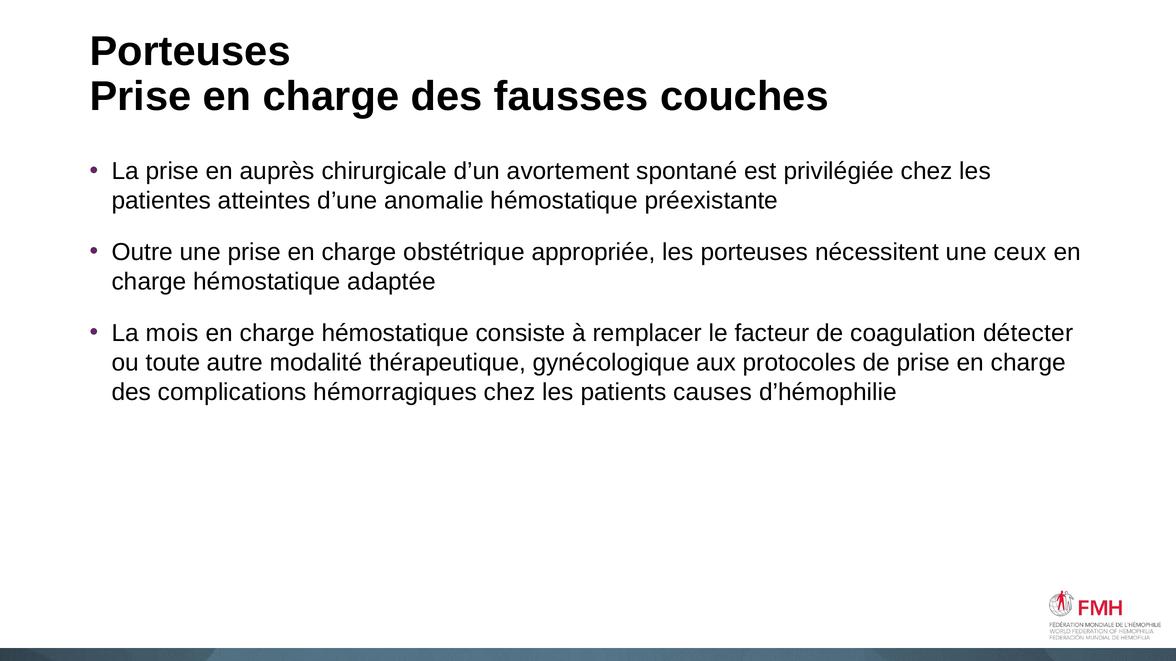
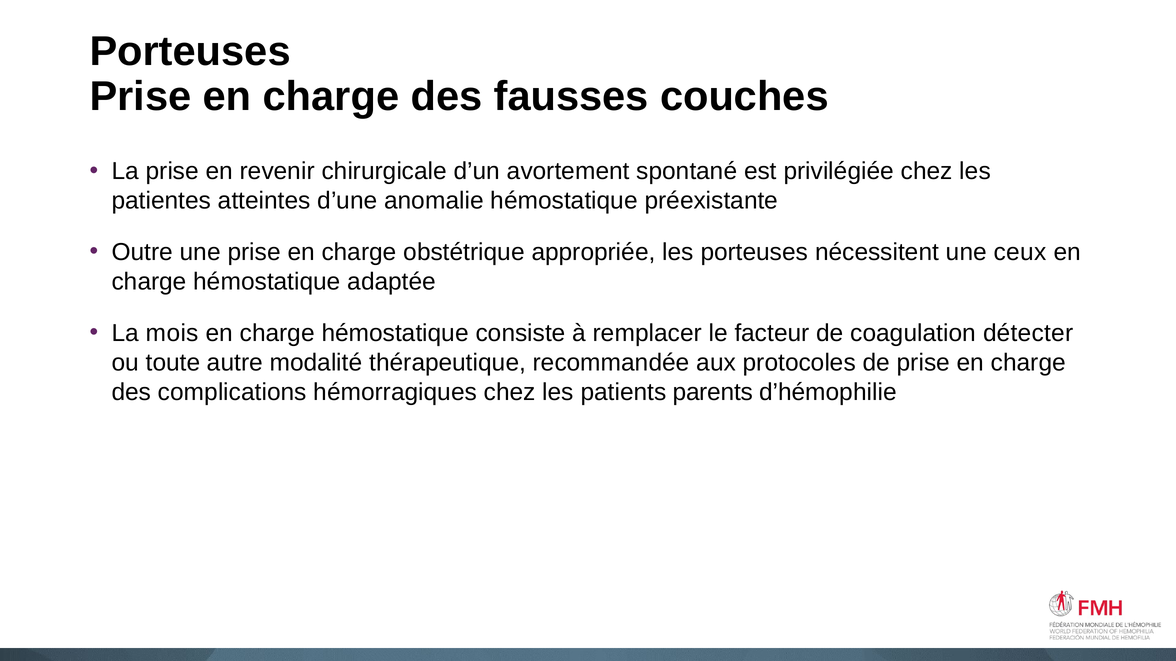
auprès: auprès -> revenir
gynécologique: gynécologique -> recommandée
causes: causes -> parents
